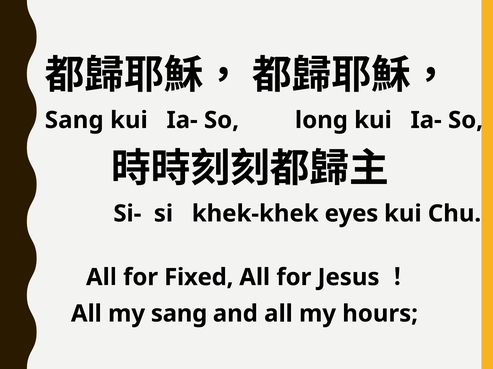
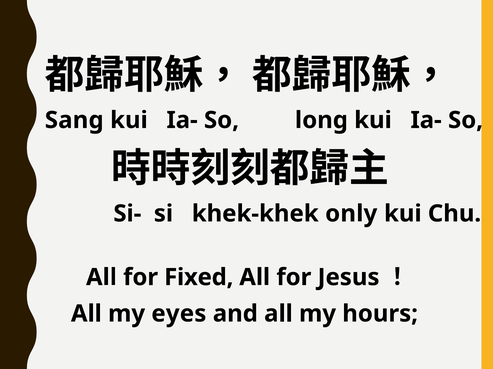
eyes: eyes -> only
my sang: sang -> eyes
